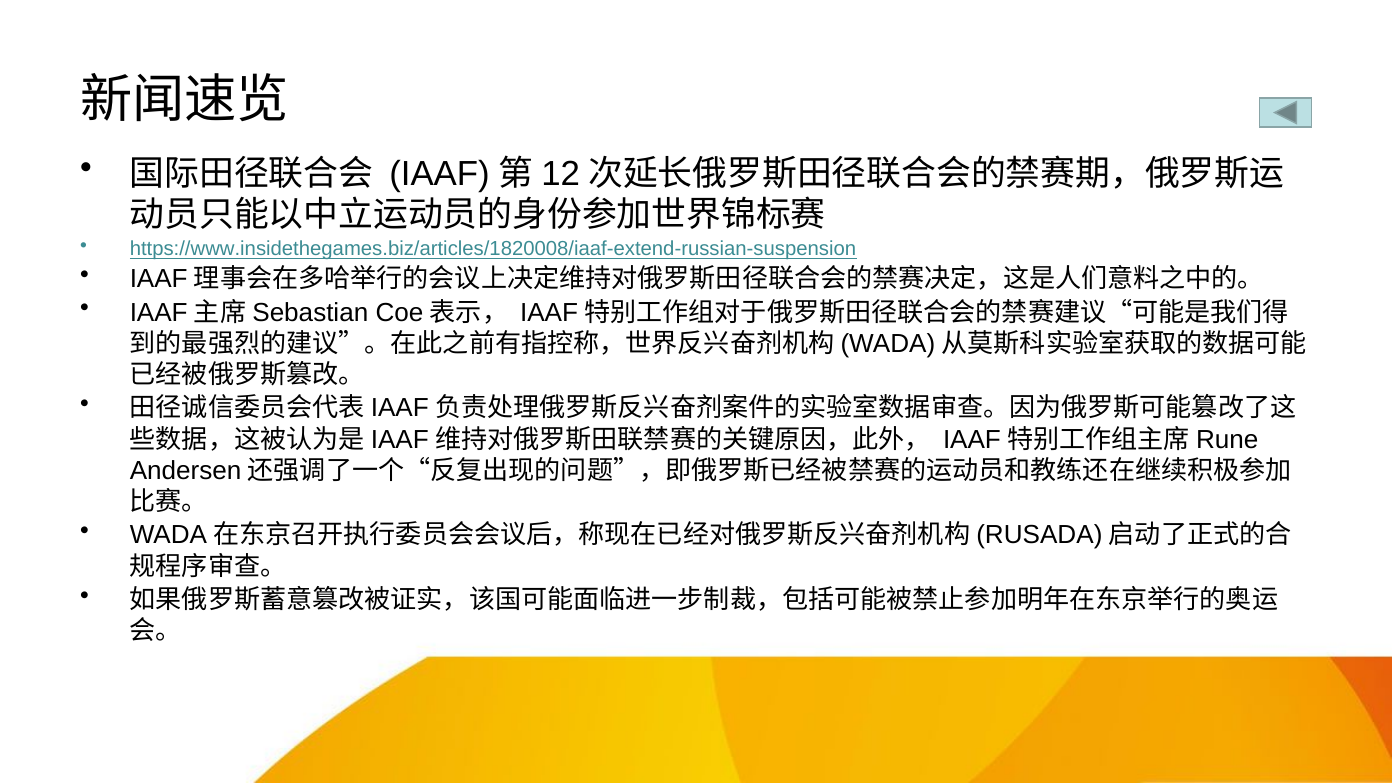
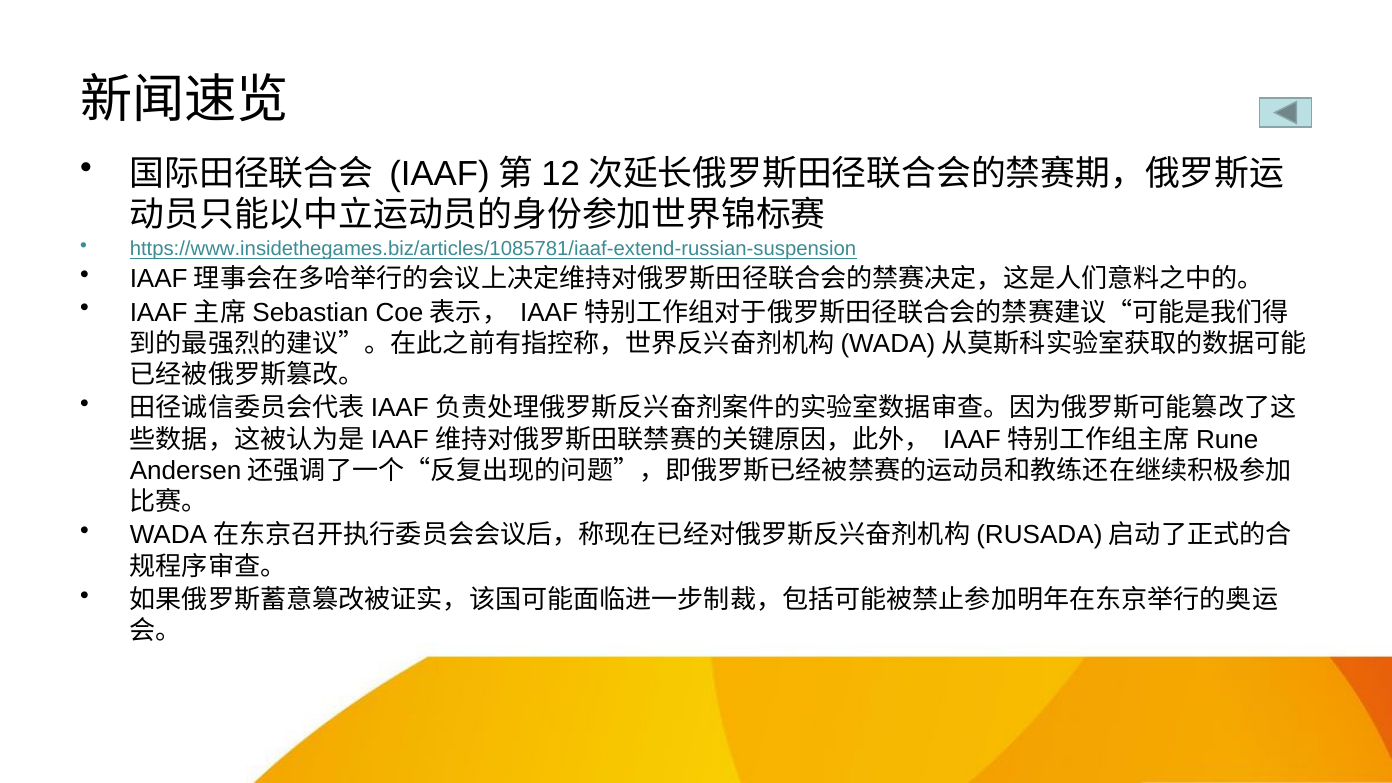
https://www.insidethegames.biz/articles/1820008/iaaf-extend-russian-suspension: https://www.insidethegames.biz/articles/1820008/iaaf-extend-russian-suspension -> https://www.insidethegames.biz/articles/1085781/iaaf-extend-russian-suspension
